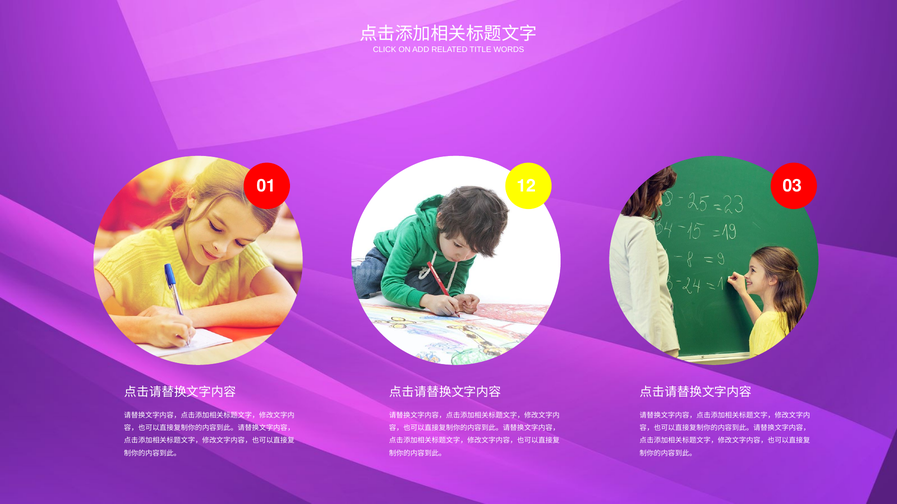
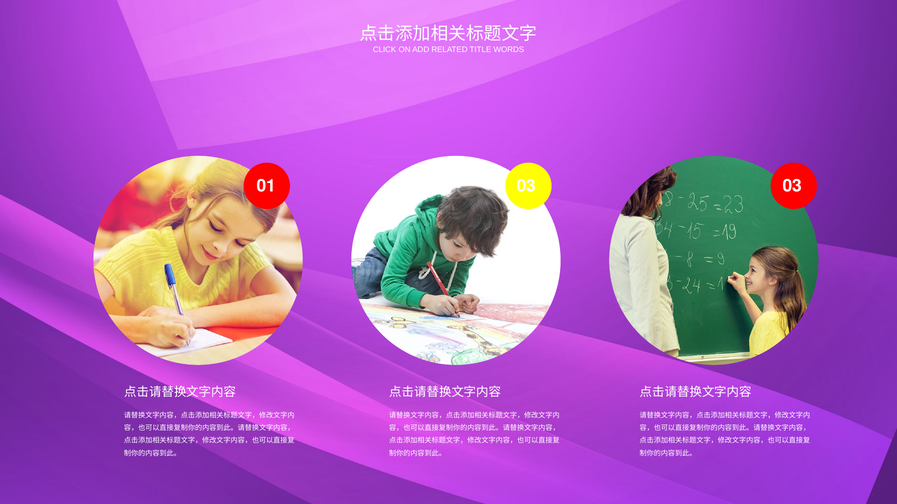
01 12: 12 -> 03
